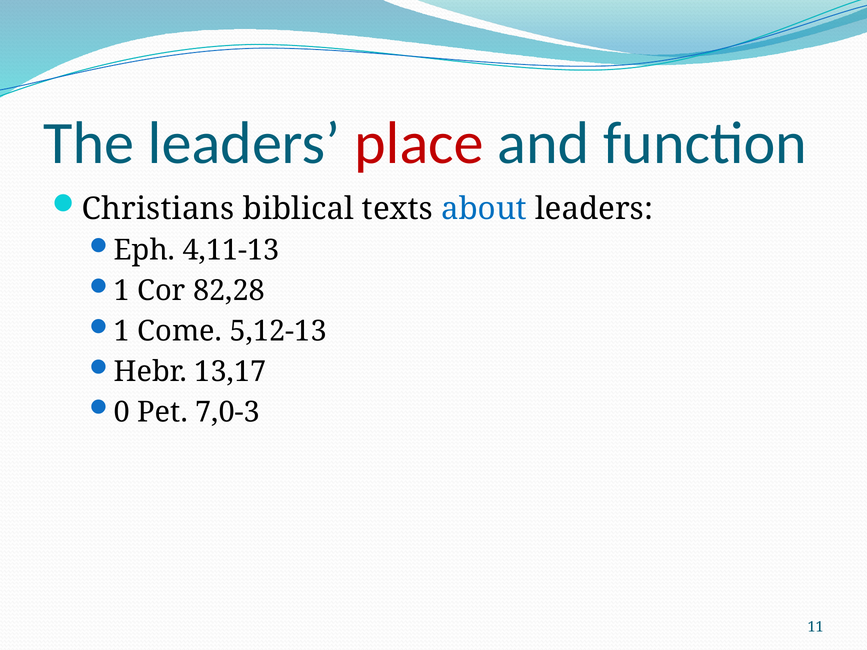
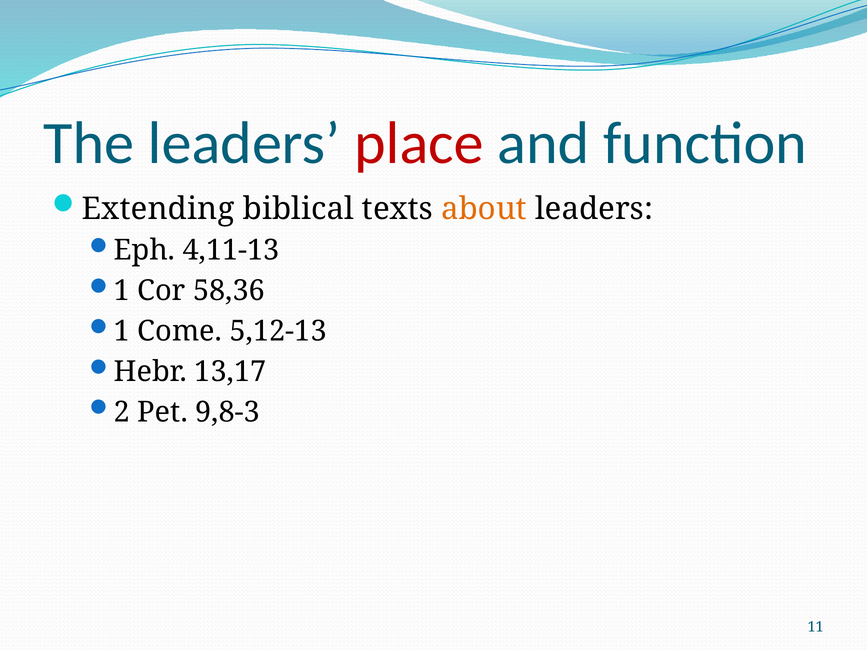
Christians: Christians -> Extending
about colour: blue -> orange
82,28: 82,28 -> 58,36
0: 0 -> 2
7,0-3: 7,0-3 -> 9,8-3
